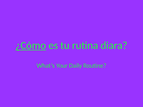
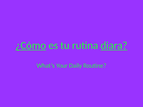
diara underline: none -> present
